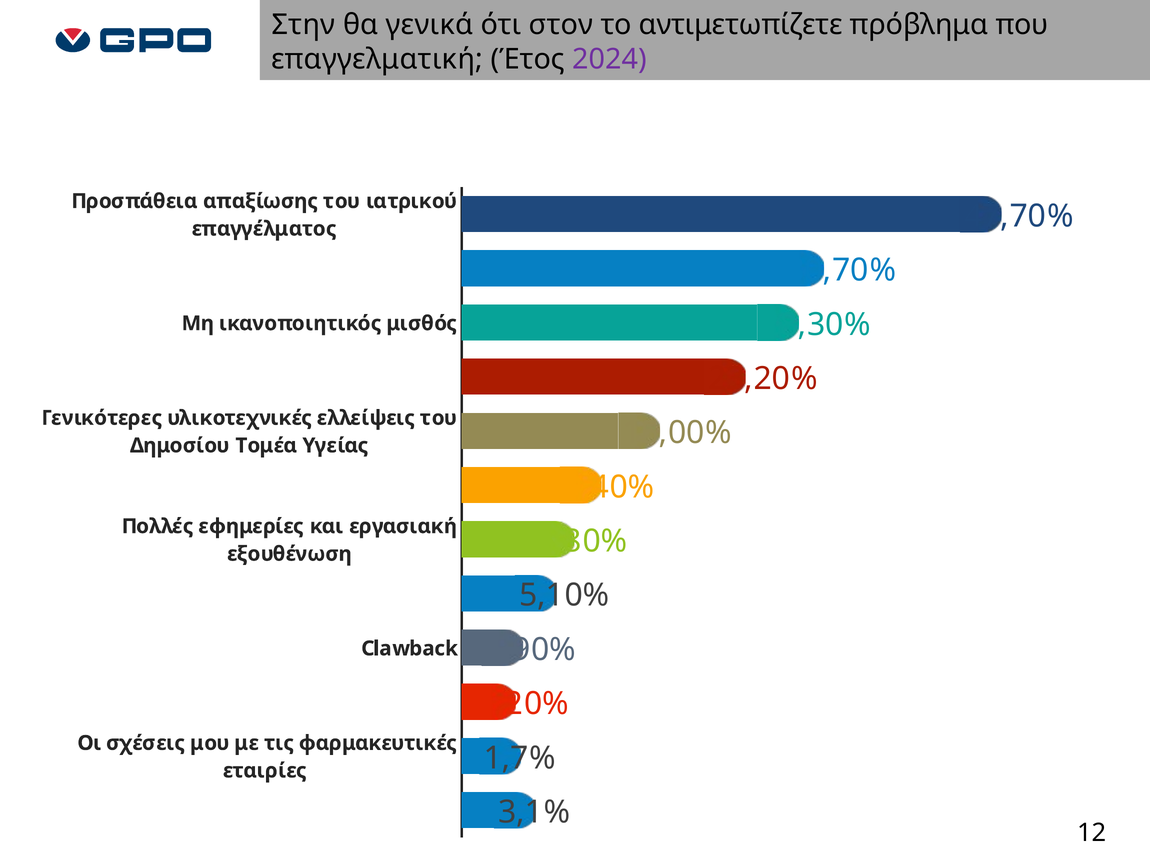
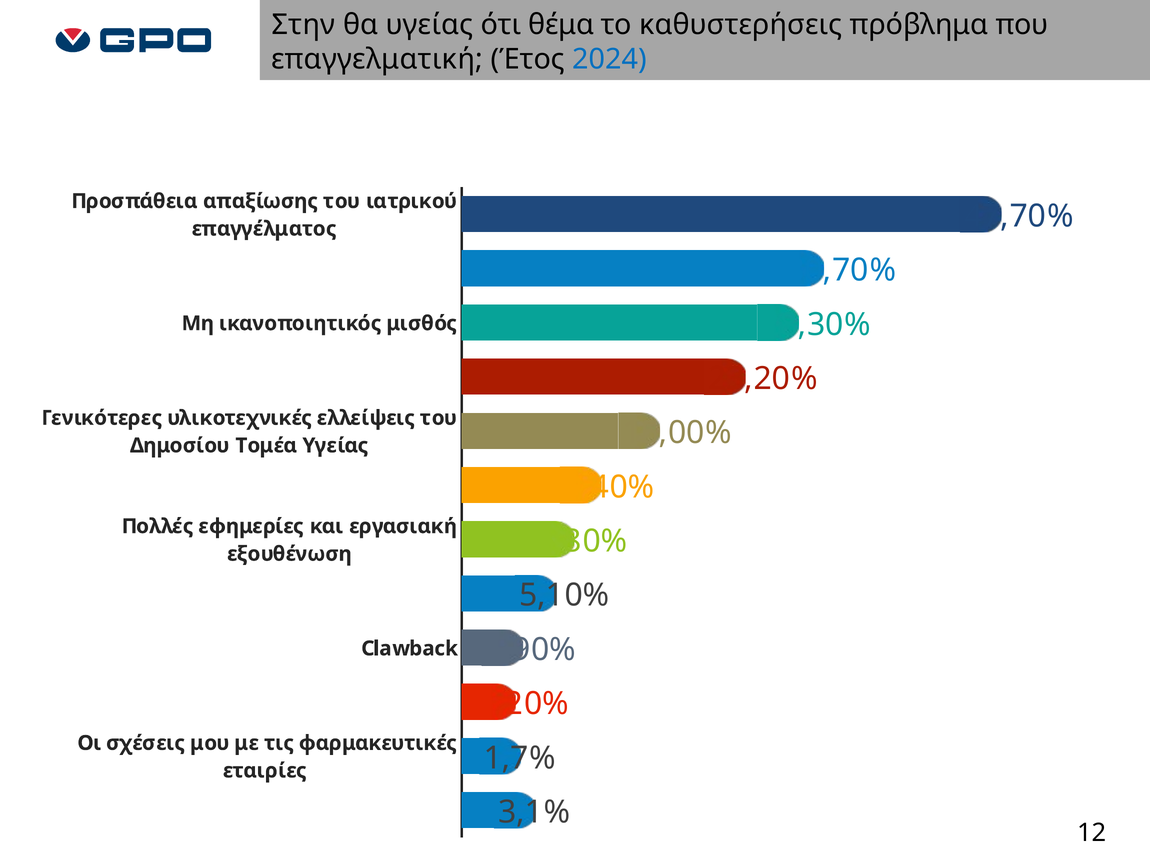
θα γενικά: γενικά -> υγείας
στον: στον -> θέμα
αντιμετωπίζετε: αντιμετωπίζετε -> καθυστερήσεις
2024 colour: purple -> blue
